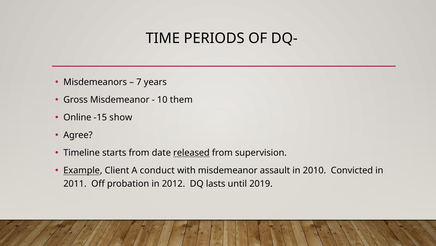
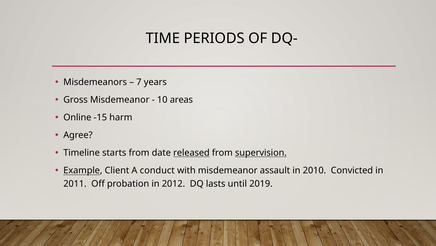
them: them -> areas
show: show -> harm
supervision underline: none -> present
